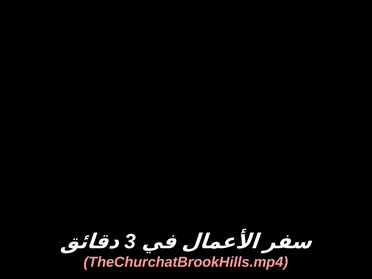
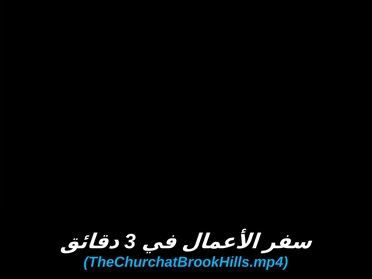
TheChurchatBrookHills.mp4 colour: pink -> light blue
